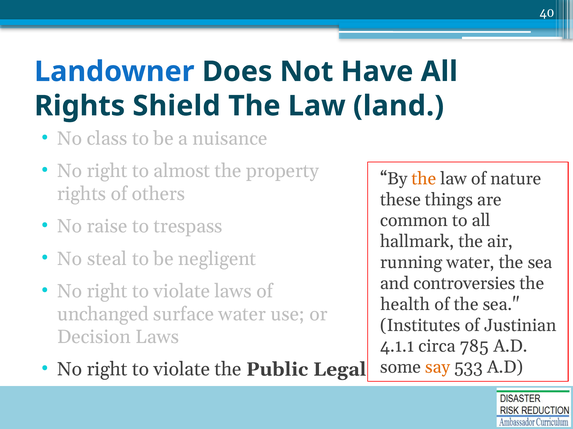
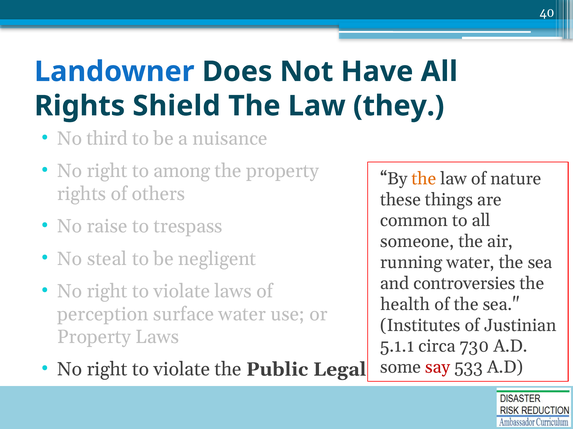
land: land -> they
class: class -> third
almost: almost -> among
hallmark: hallmark -> someone
unchanged: unchanged -> perception
Decision at (94, 338): Decision -> Property
4.1.1: 4.1.1 -> 5.1.1
785: 785 -> 730
say colour: orange -> red
